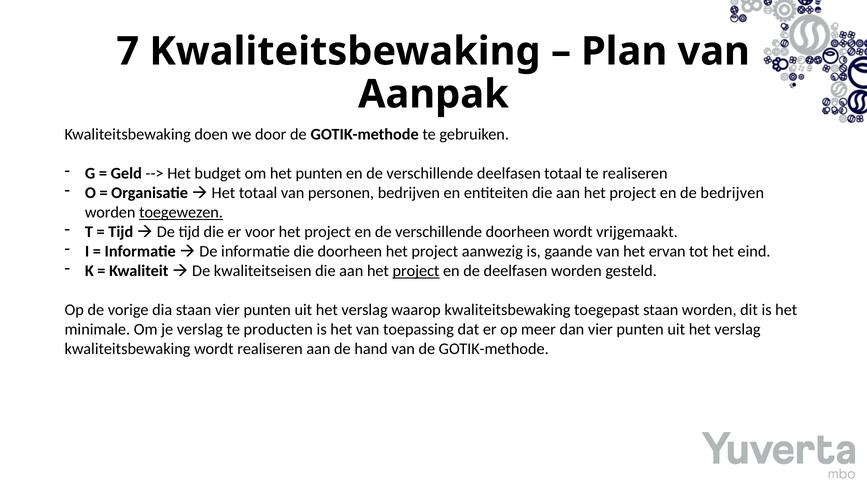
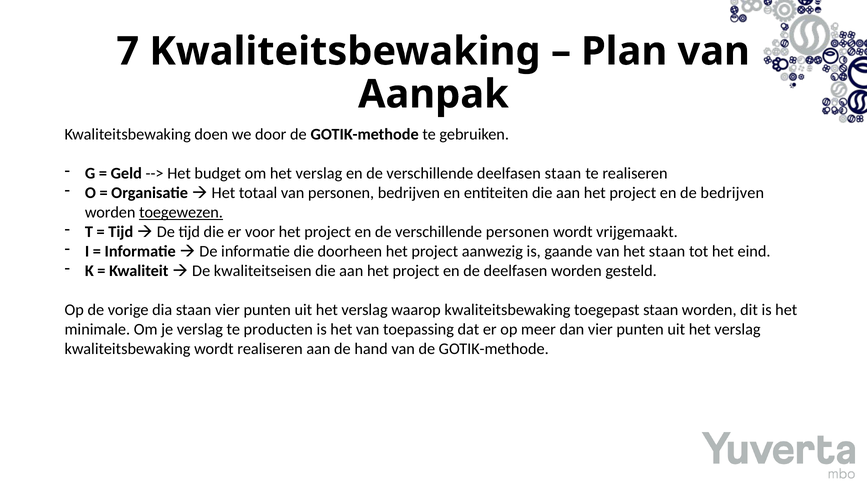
om het punten: punten -> verslag
deelfasen totaal: totaal -> staan
verschillende doorheen: doorheen -> personen
het ervan: ervan -> staan
project at (416, 271) underline: present -> none
